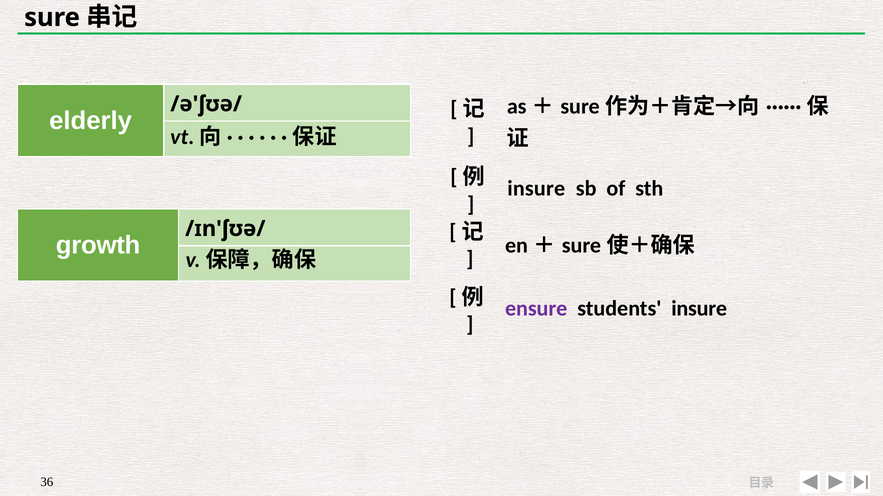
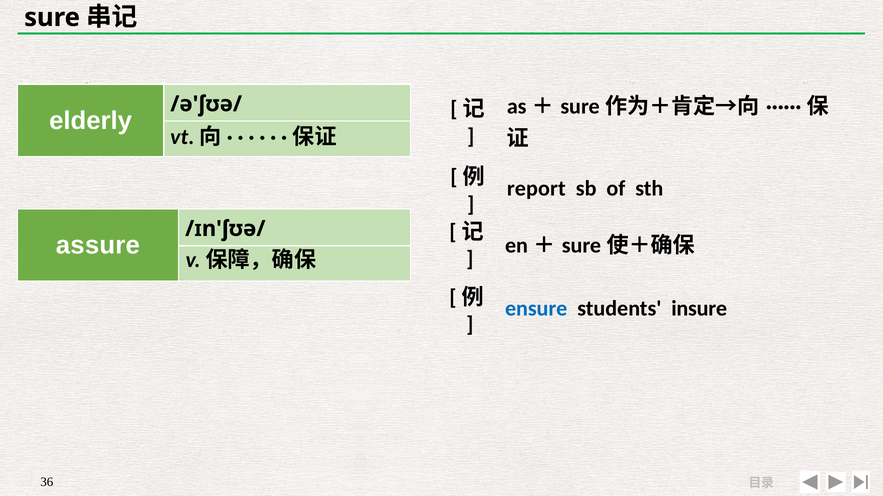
insure at (536, 189): insure -> report
growth: growth -> assure
ensure colour: purple -> blue
